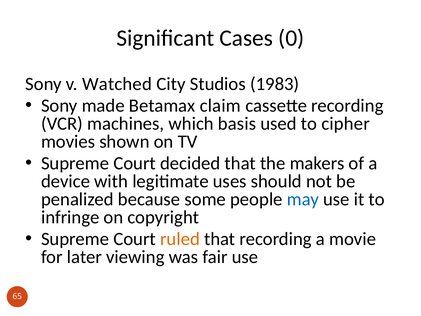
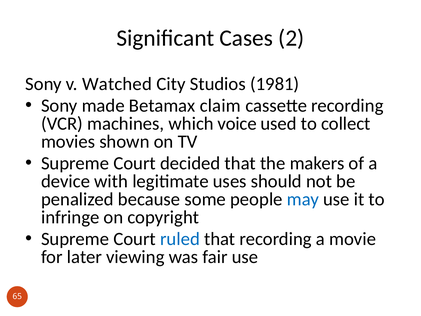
0: 0 -> 2
1983: 1983 -> 1981
basis: basis -> voice
cipher: cipher -> collect
ruled colour: orange -> blue
